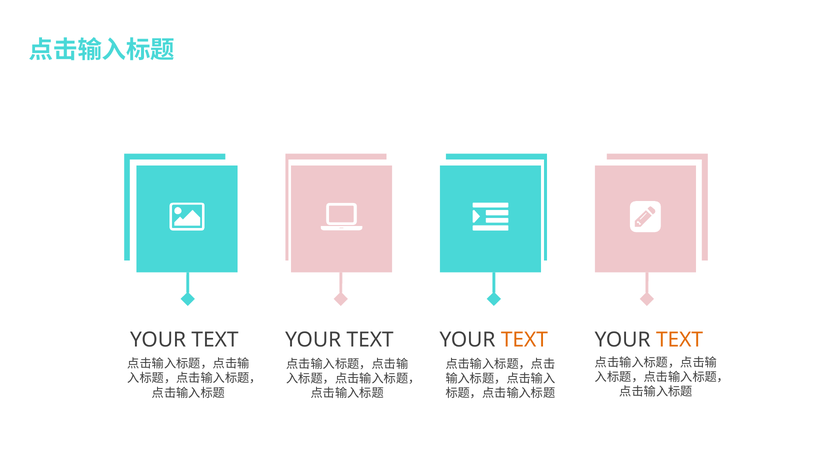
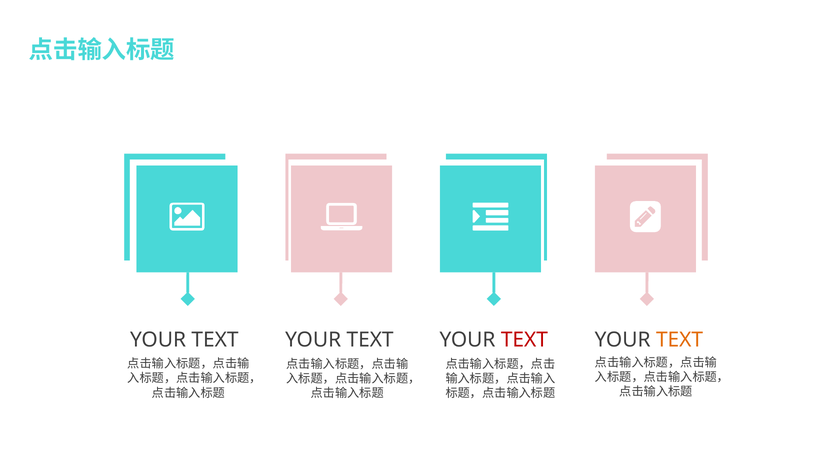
TEXT at (524, 341) colour: orange -> red
